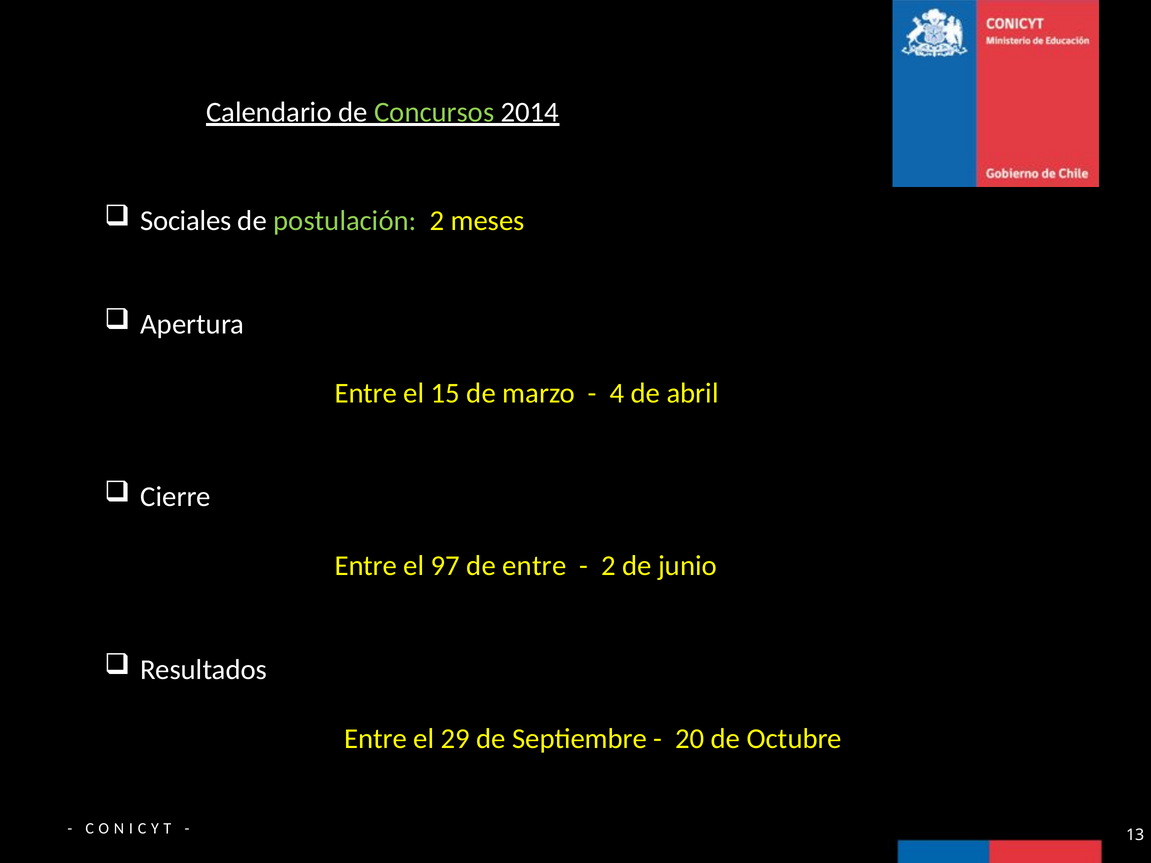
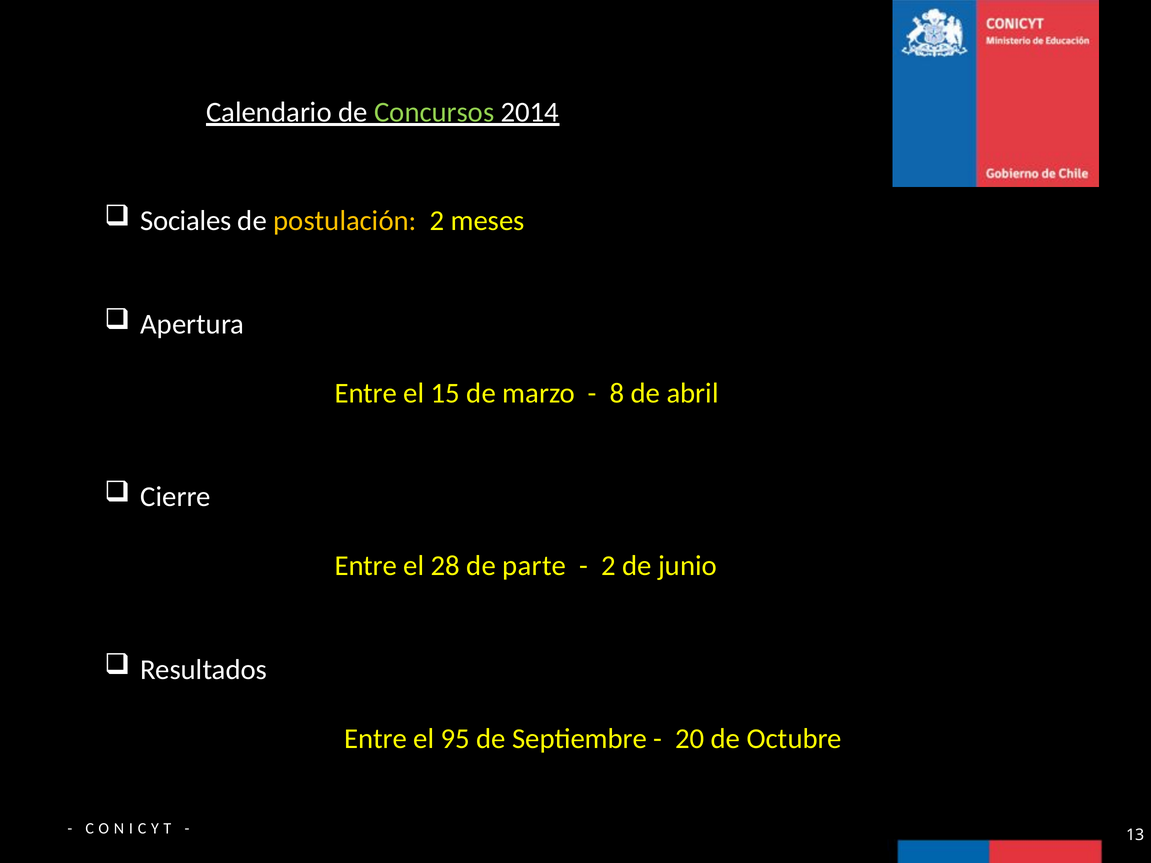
postulación colour: light green -> yellow
4: 4 -> 8
97: 97 -> 28
de entre: entre -> parte
29: 29 -> 95
